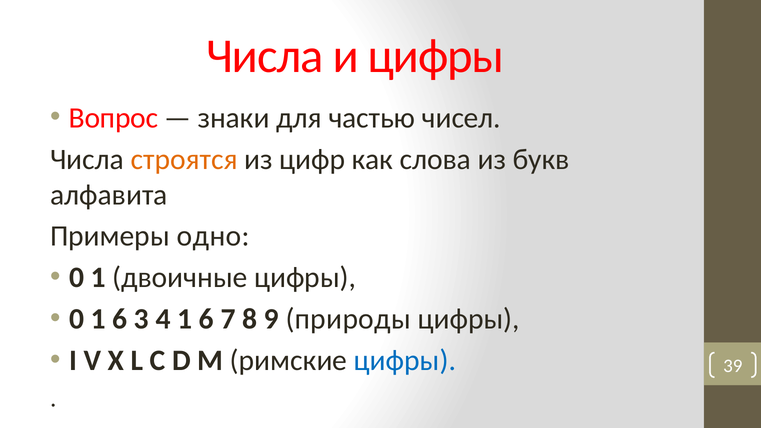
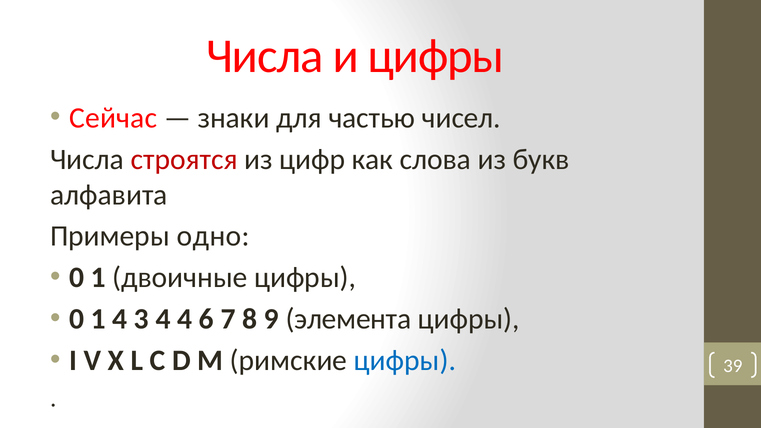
Вопрос: Вопрос -> Сейчас
строятся colour: orange -> red
0 1 6: 6 -> 4
4 1: 1 -> 4
природы: природы -> элемента
